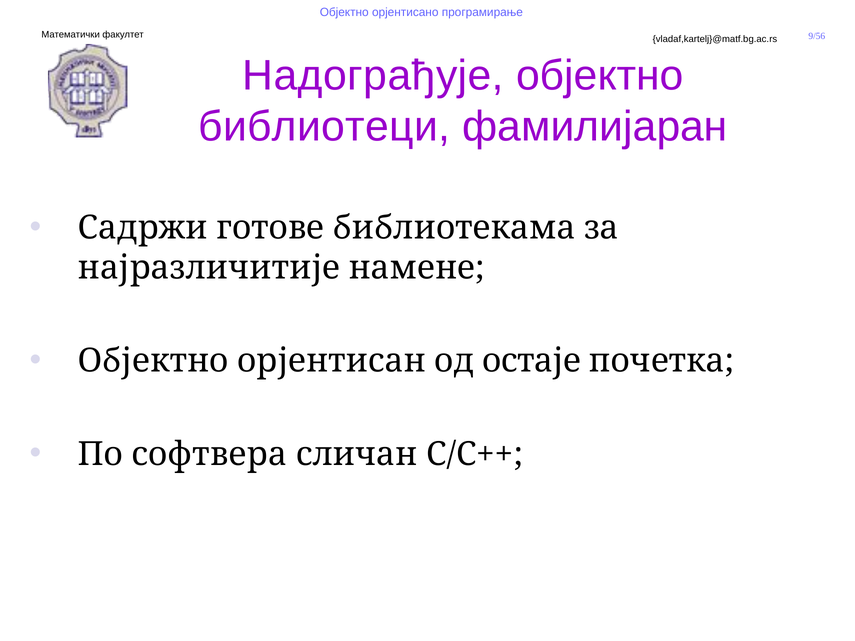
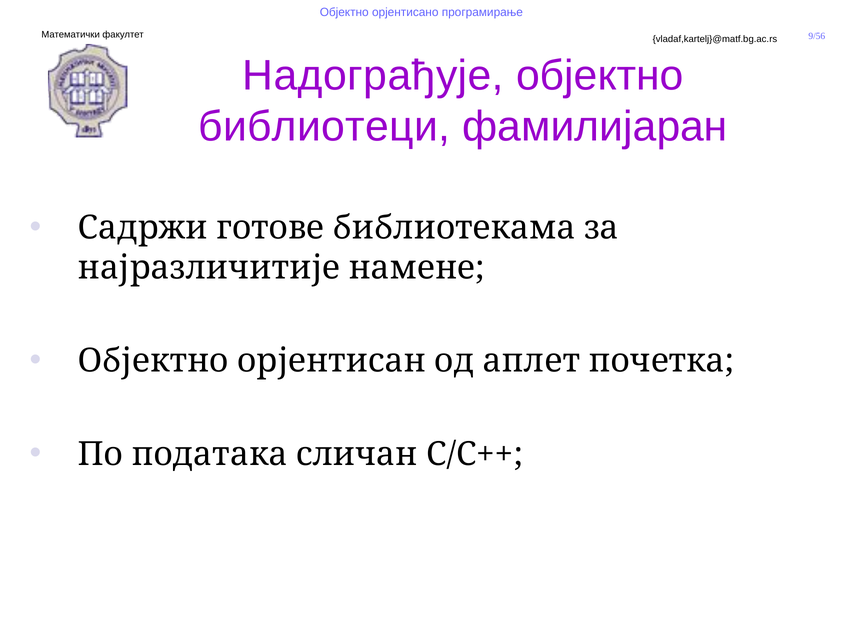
остаје: остаје -> аплет
софтвера: софтвера -> података
